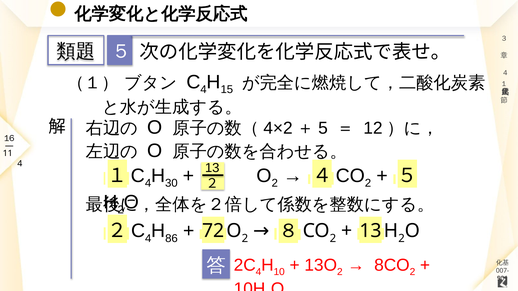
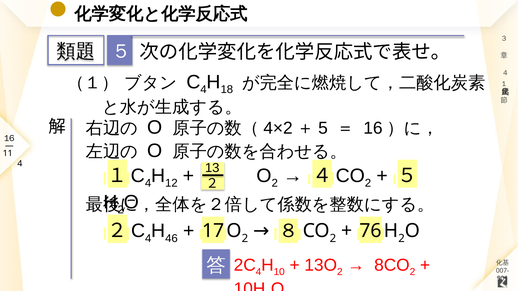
15: 15 -> 18
12 at (373, 128): 12 -> 16
30: 30 -> 12
86: 86 -> 46
72: 72 -> 17
13 at (371, 231): 13 -> 76
